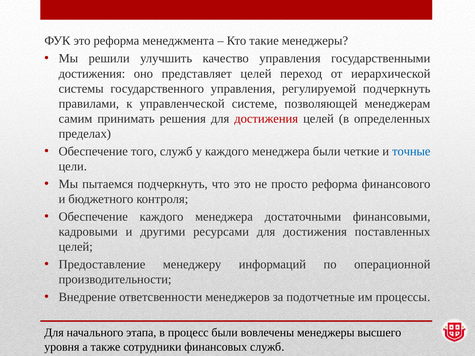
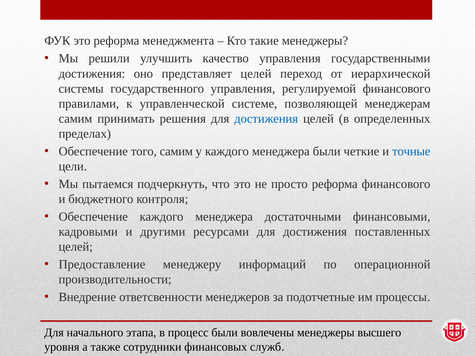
регулируемой подчеркнуть: подчеркнуть -> финансового
достижения at (266, 119) colour: red -> blue
того служб: служб -> самим
